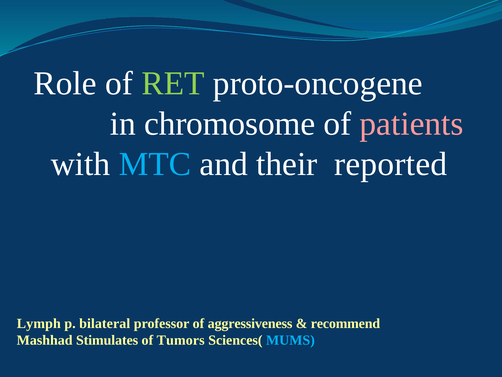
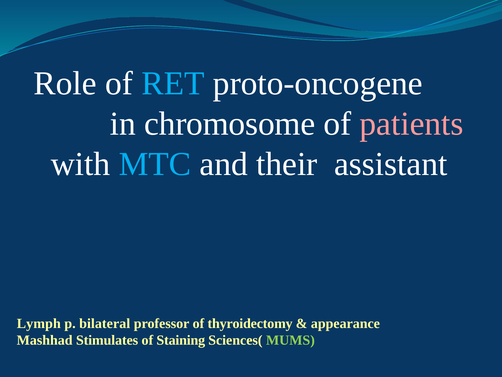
RET colour: light green -> light blue
reported: reported -> assistant
aggressiveness: aggressiveness -> thyroidectomy
recommend: recommend -> appearance
Tumors: Tumors -> Staining
MUMS colour: light blue -> light green
